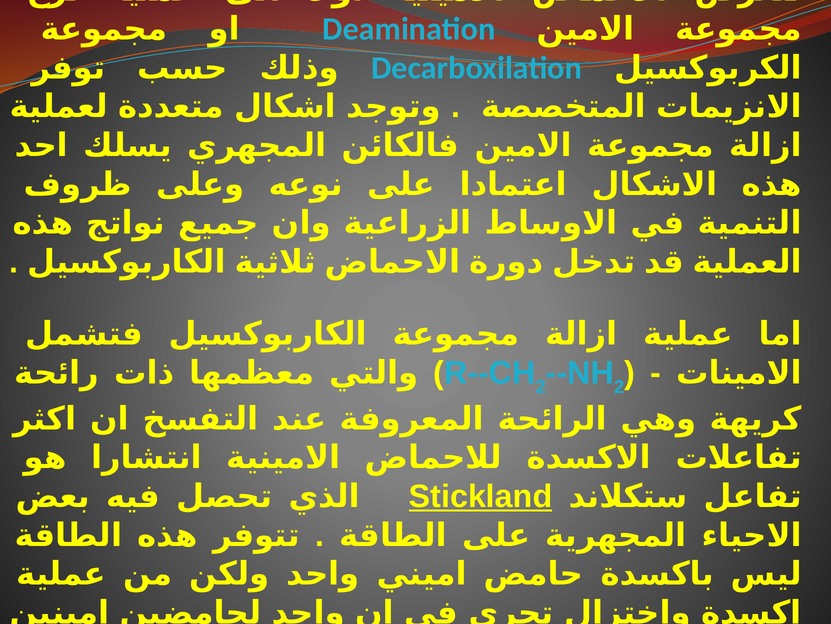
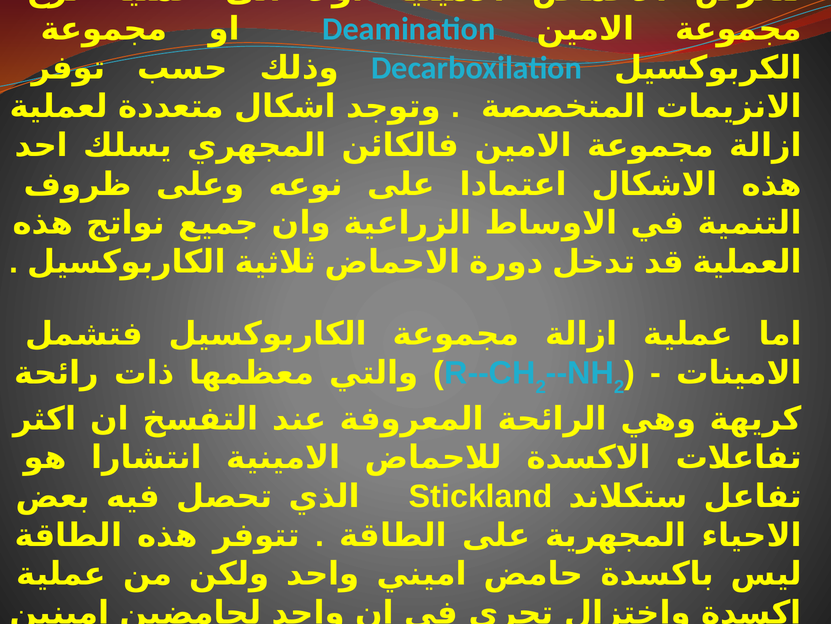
Stickland underline: present -> none
